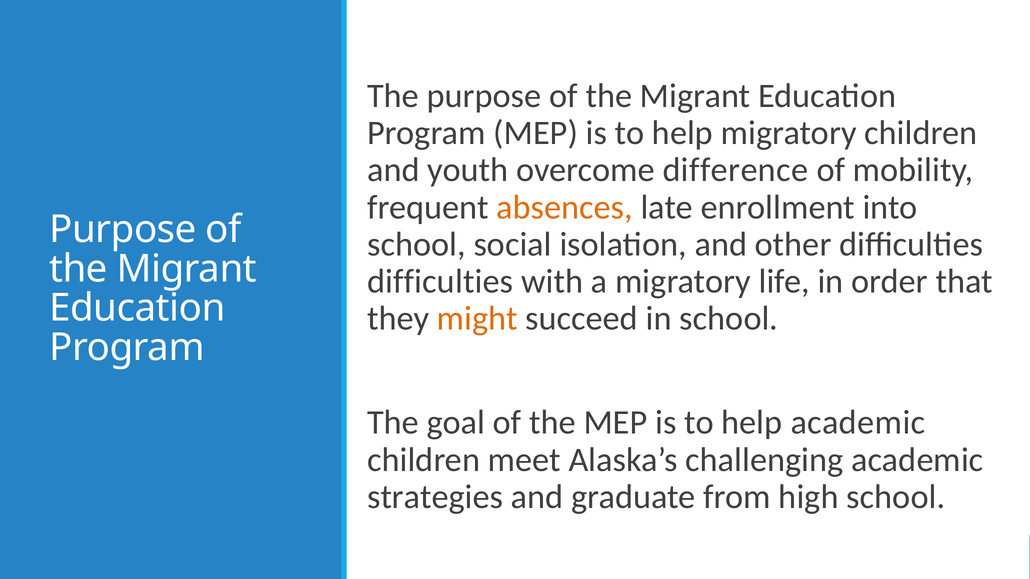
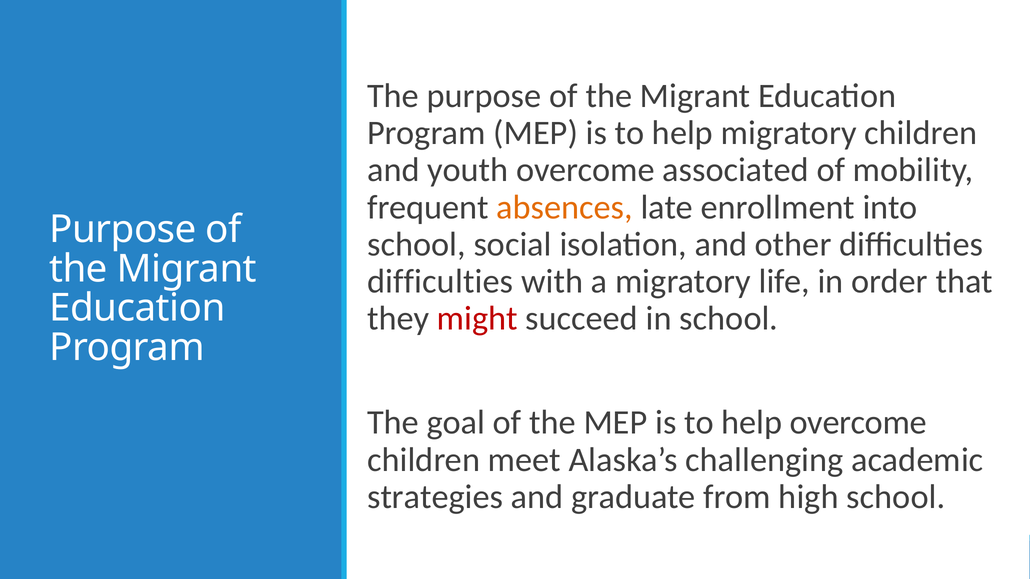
difference: difference -> associated
might colour: orange -> red
help academic: academic -> overcome
